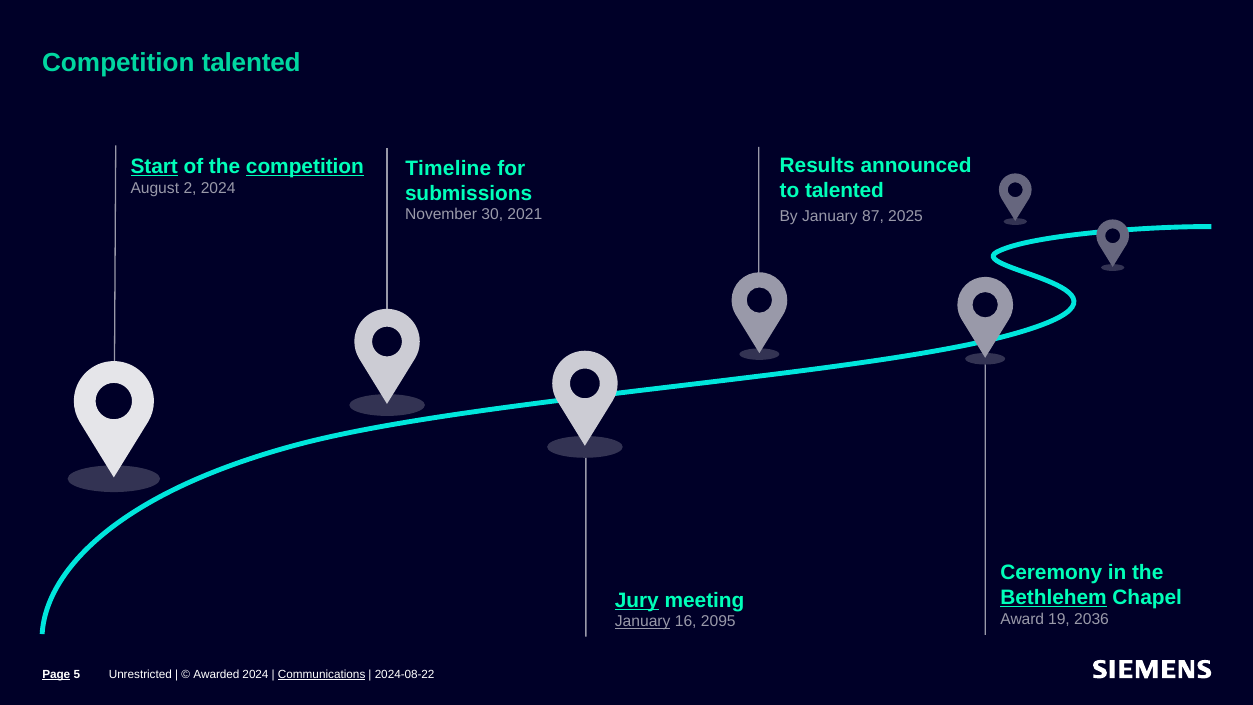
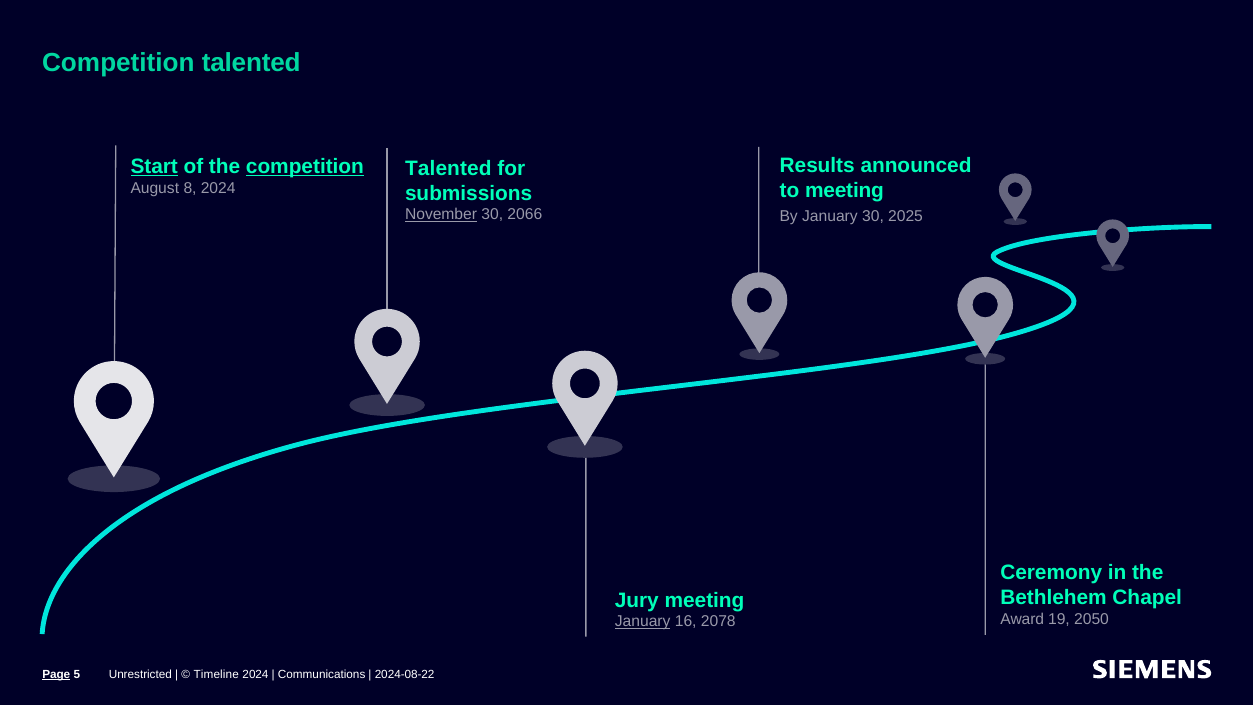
Timeline at (448, 168): Timeline -> Talented
2: 2 -> 8
to talented: talented -> meeting
November underline: none -> present
2021: 2021 -> 2066
January 87: 87 -> 30
Bethlehem underline: present -> none
Jury underline: present -> none
2036: 2036 -> 2050
2095: 2095 -> 2078
Awarded: Awarded -> Timeline
Communications underline: present -> none
